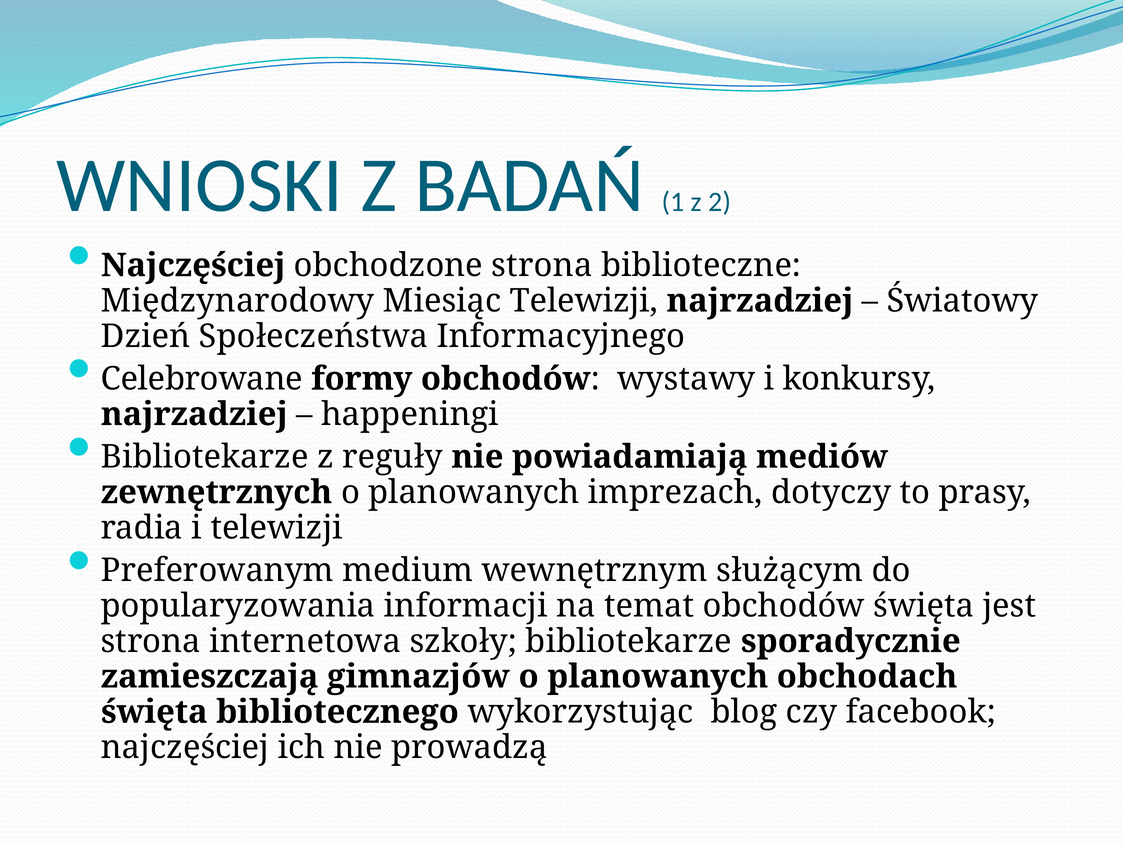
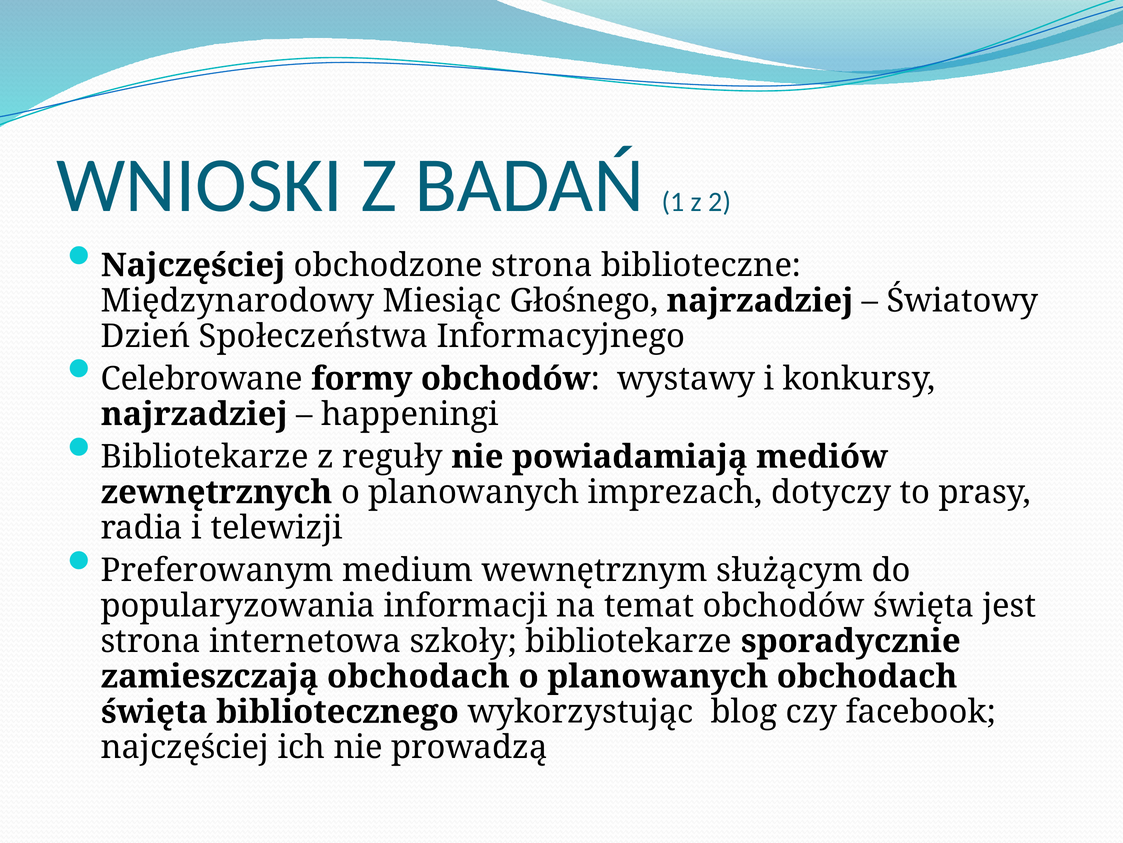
Miesiąc Telewizji: Telewizji -> Głośnego
zamieszczają gimnazjów: gimnazjów -> obchodach
